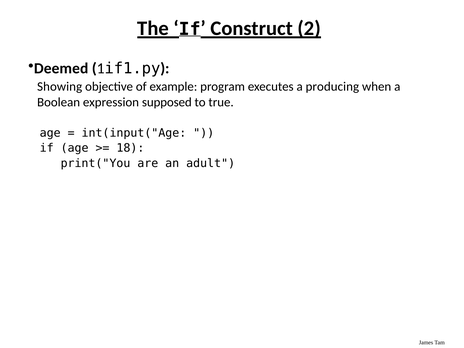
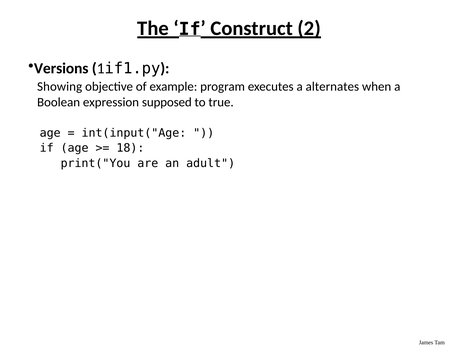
Deemed: Deemed -> Versions
producing: producing -> alternates
